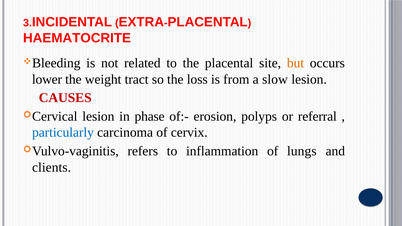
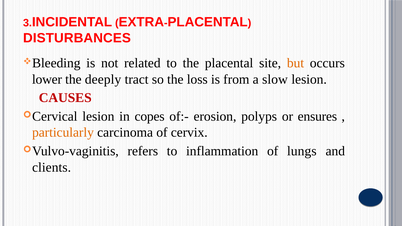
HAEMATOCRITE: HAEMATOCRITE -> DISTURBANCES
weight: weight -> deeply
phase: phase -> copes
referral: referral -> ensures
particularly colour: blue -> orange
